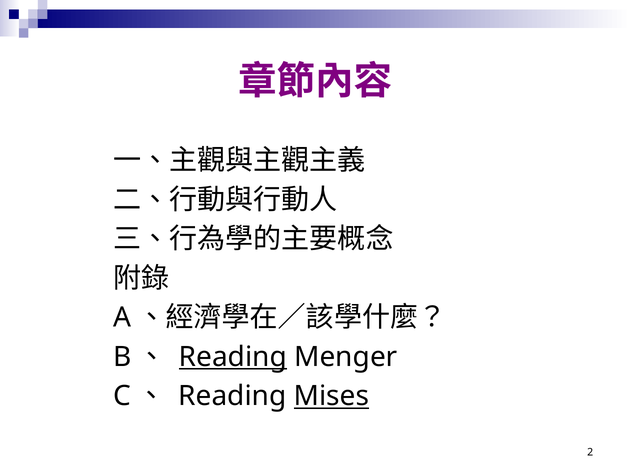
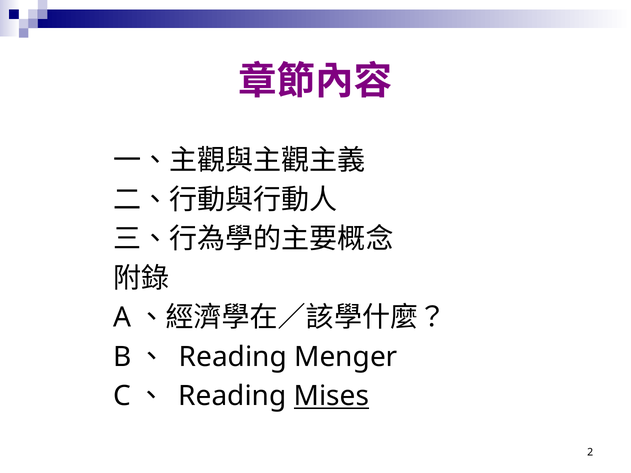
Reading at (233, 357) underline: present -> none
